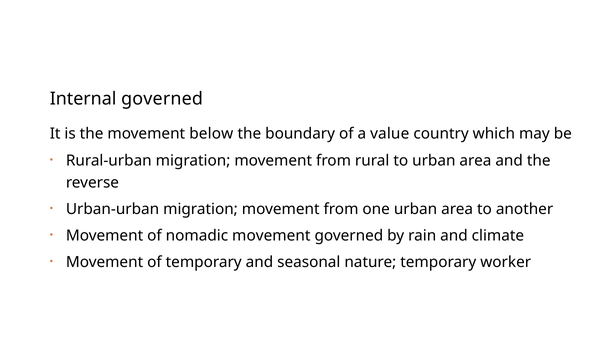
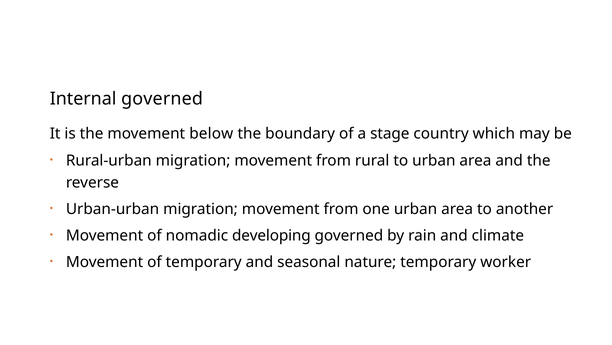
value: value -> stage
nomadic movement: movement -> developing
